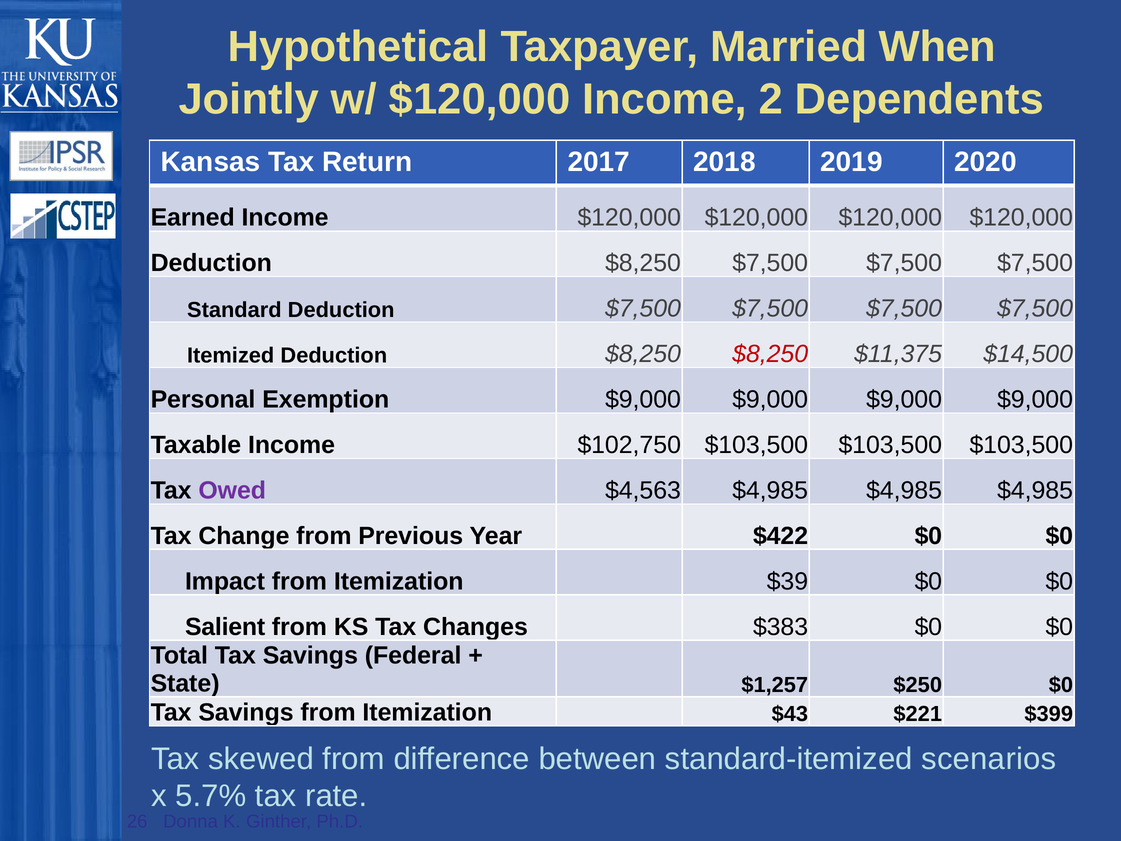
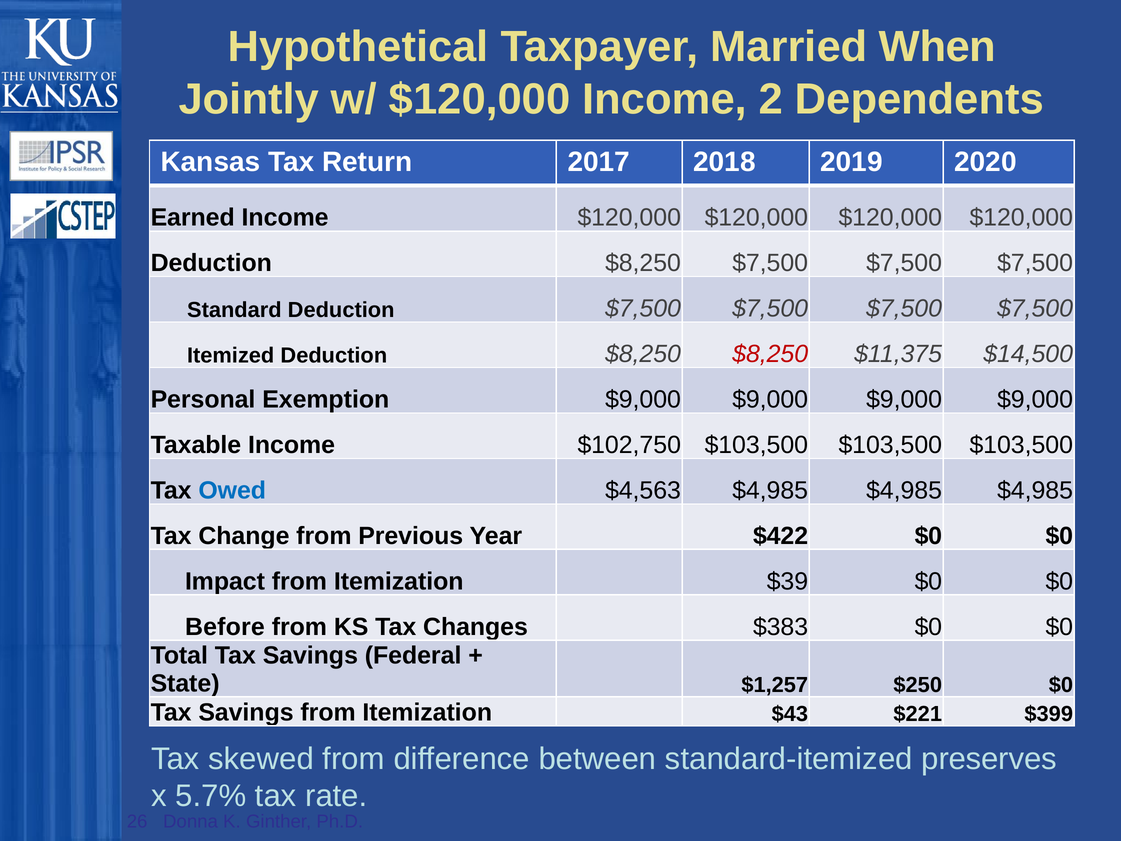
Owed colour: purple -> blue
Salient: Salient -> Before
scenarios: scenarios -> preserves
